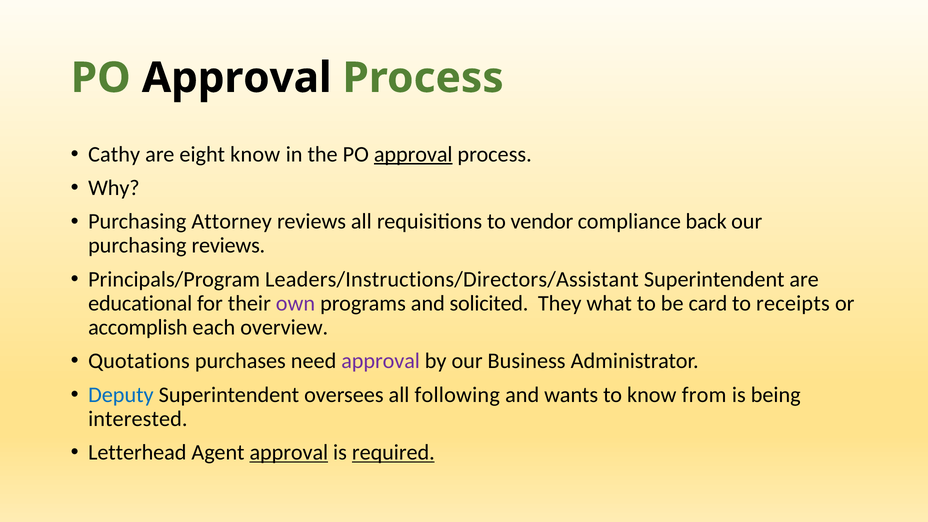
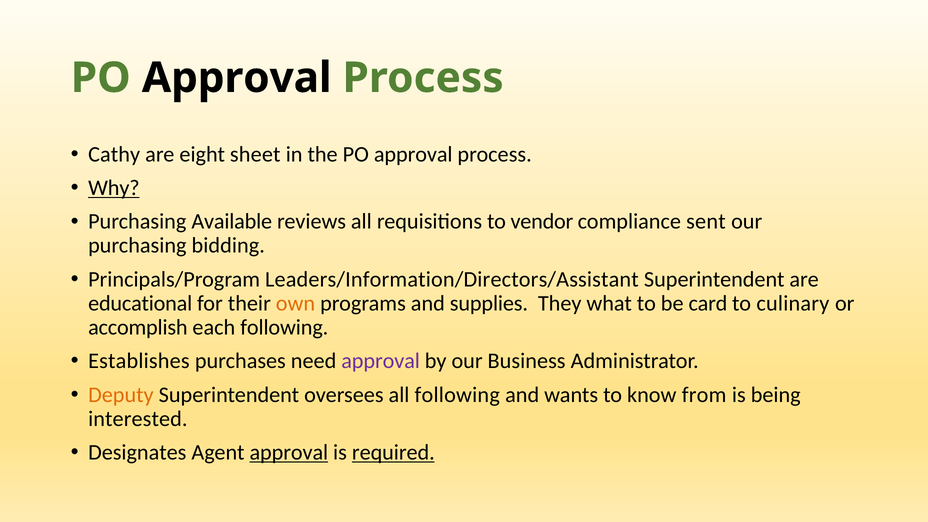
eight know: know -> sheet
approval at (413, 154) underline: present -> none
Why underline: none -> present
Attorney: Attorney -> Available
back: back -> sent
purchasing reviews: reviews -> bidding
Leaders/Instructions/Directors/Assistant: Leaders/Instructions/Directors/Assistant -> Leaders/Information/Directors/Assistant
own colour: purple -> orange
solicited: solicited -> supplies
receipts: receipts -> culinary
each overview: overview -> following
Quotations: Quotations -> Establishes
Deputy colour: blue -> orange
Letterhead: Letterhead -> Designates
